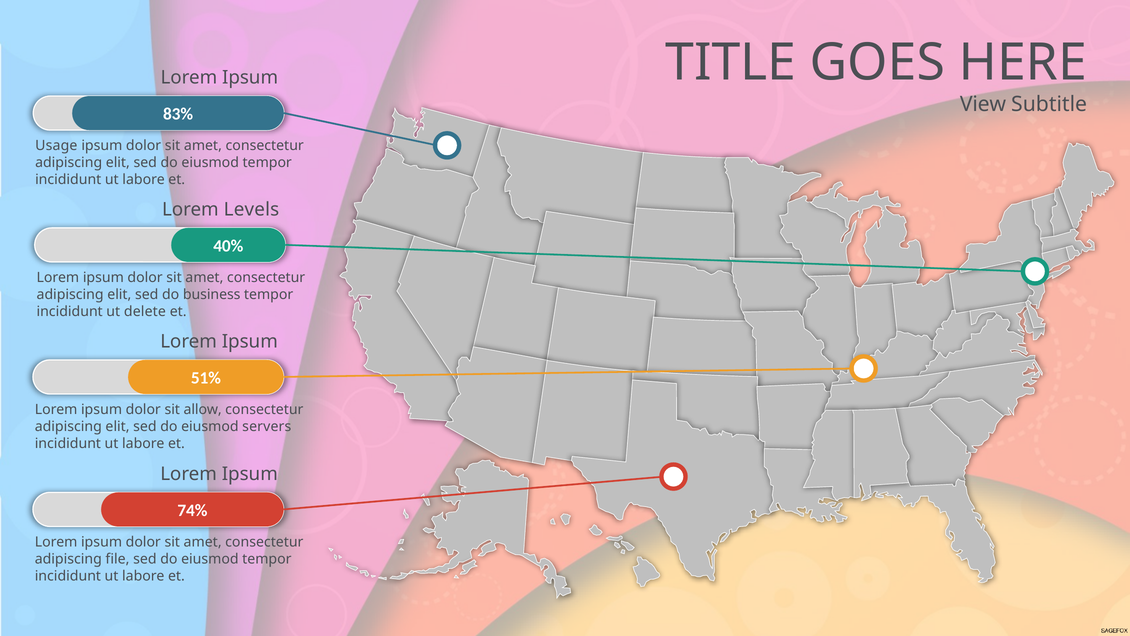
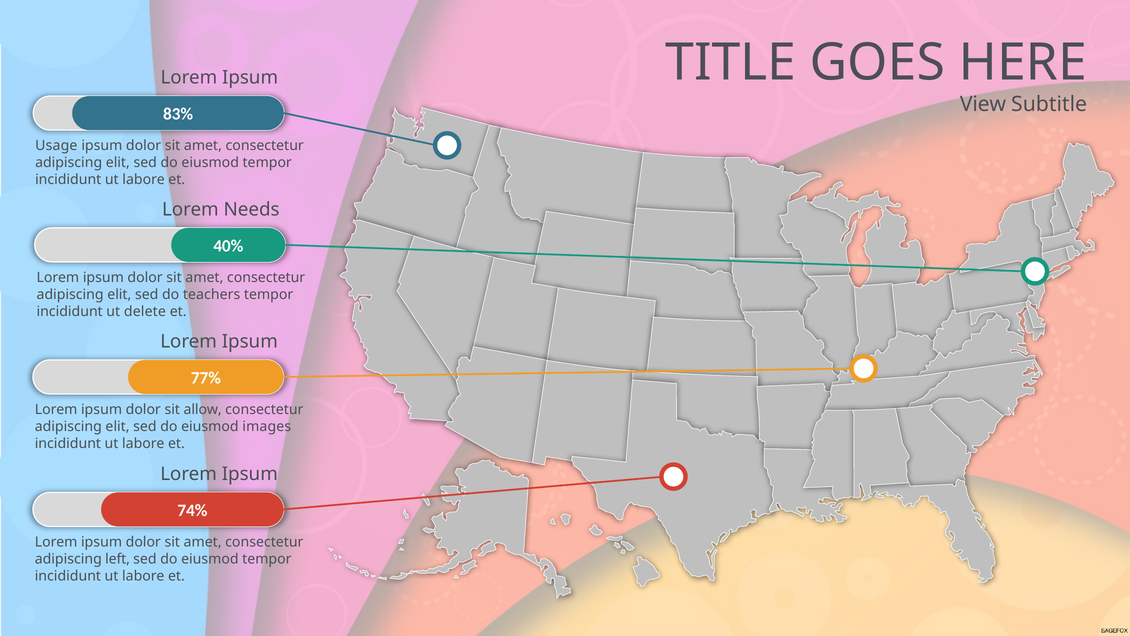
Levels: Levels -> Needs
business: business -> teachers
51%: 51% -> 77%
servers: servers -> images
file: file -> left
